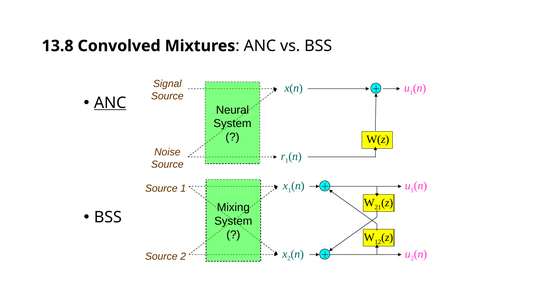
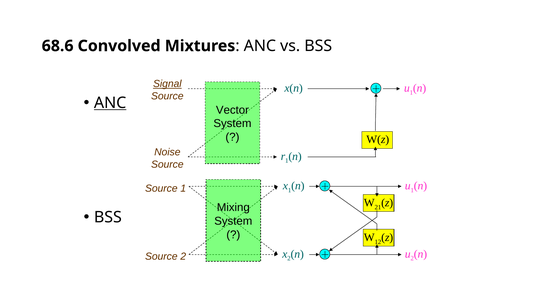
13.8: 13.8 -> 68.6
Signal underline: none -> present
Neural: Neural -> Vector
